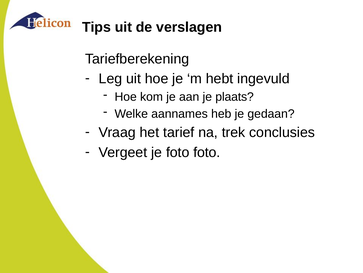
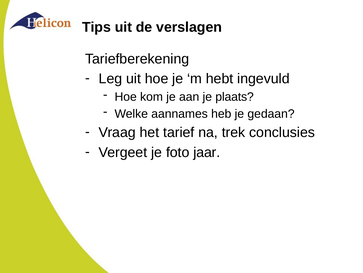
foto foto: foto -> jaar
